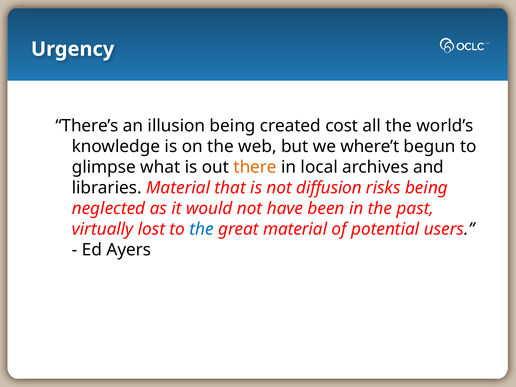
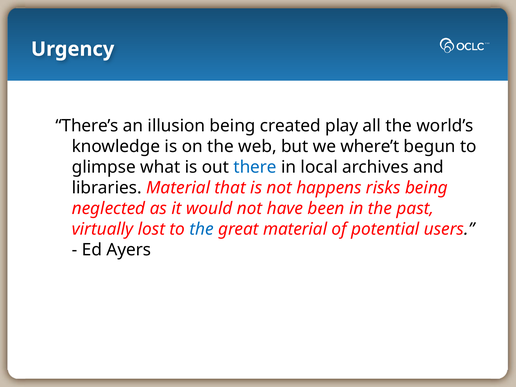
cost: cost -> play
there colour: orange -> blue
diffusion: diffusion -> happens
